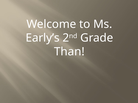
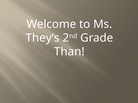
Early’s: Early’s -> They’s
